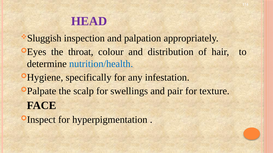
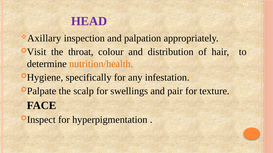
Sluggish: Sluggish -> Axillary
Eyes: Eyes -> Visit
nutrition/health colour: blue -> orange
